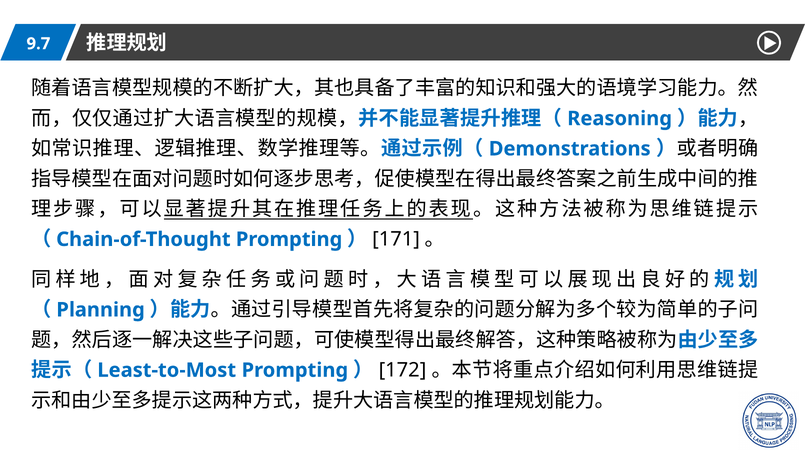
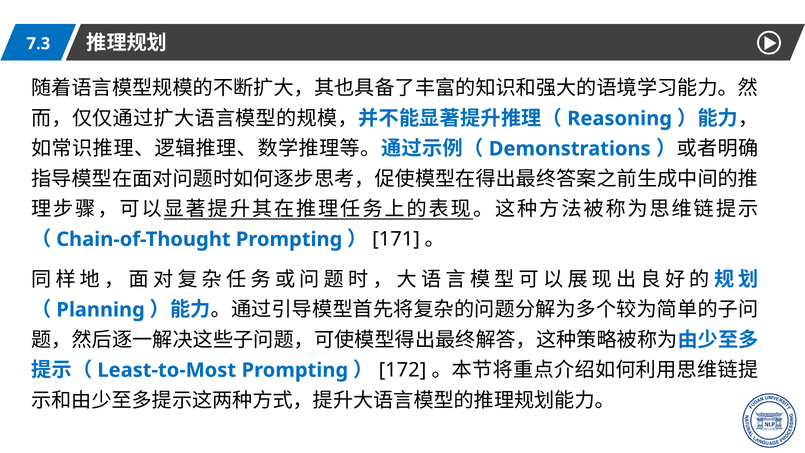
9.7: 9.7 -> 7.3
